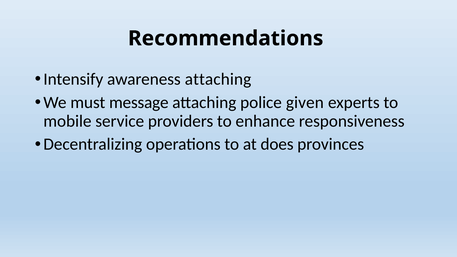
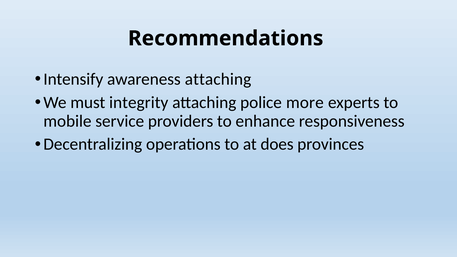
message: message -> integrity
given: given -> more
